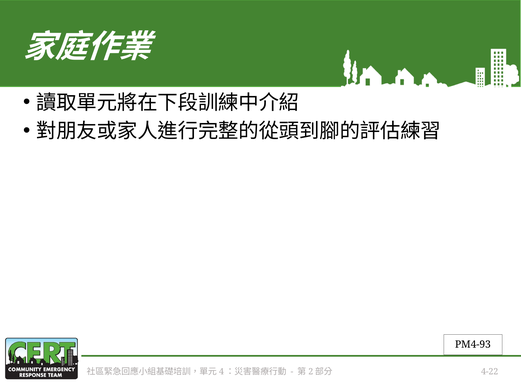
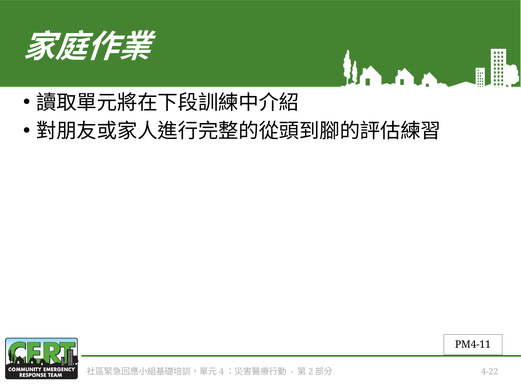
PM4-93: PM4-93 -> PM4-11
